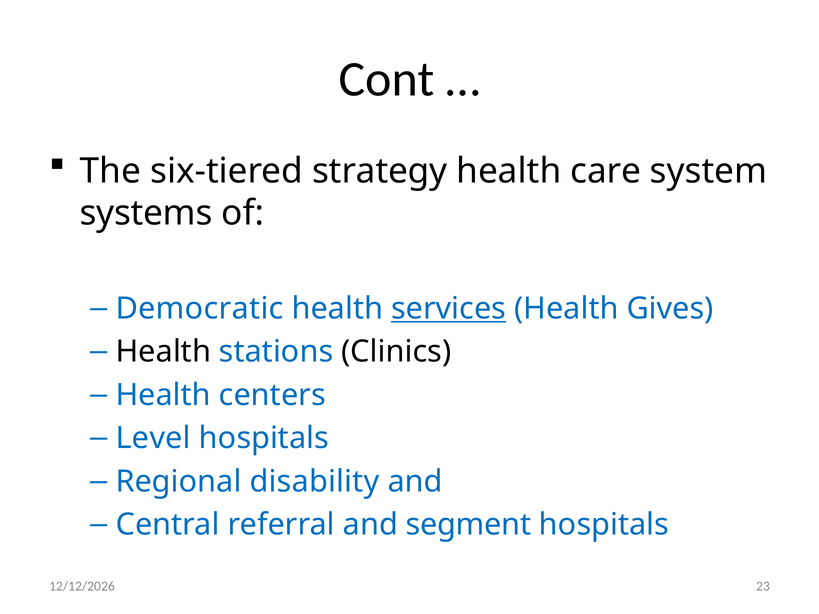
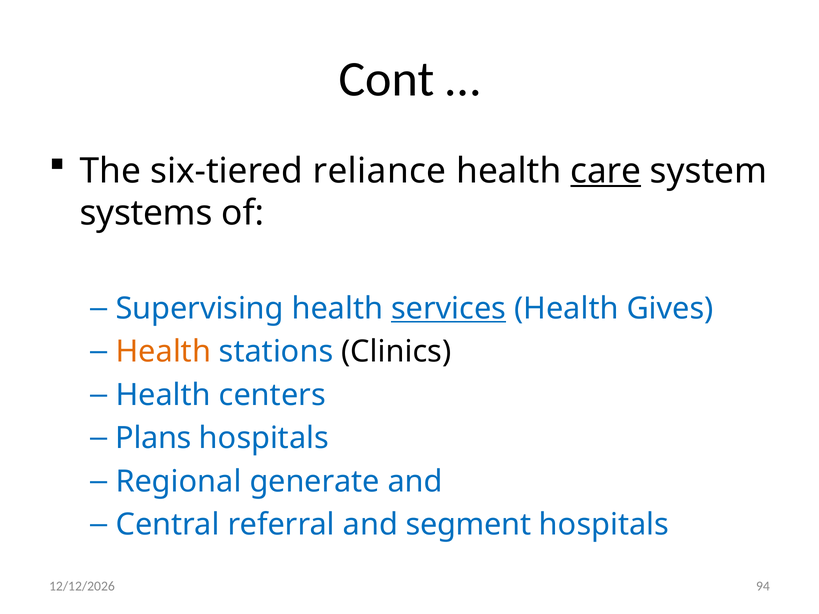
strategy: strategy -> reliance
care underline: none -> present
Democratic: Democratic -> Supervising
Health at (163, 352) colour: black -> orange
Level: Level -> Plans
disability: disability -> generate
23: 23 -> 94
